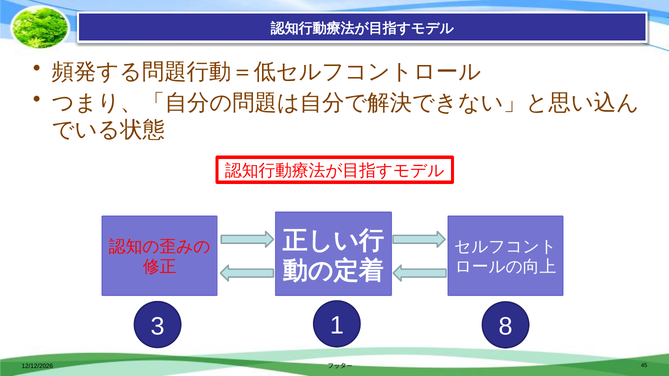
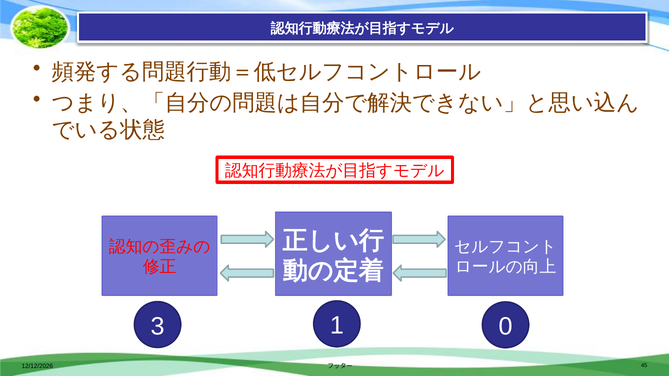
8: 8 -> 0
